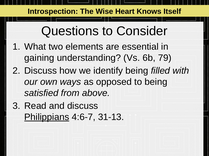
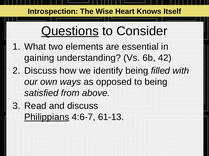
Questions underline: none -> present
79: 79 -> 42
31-13: 31-13 -> 61-13
